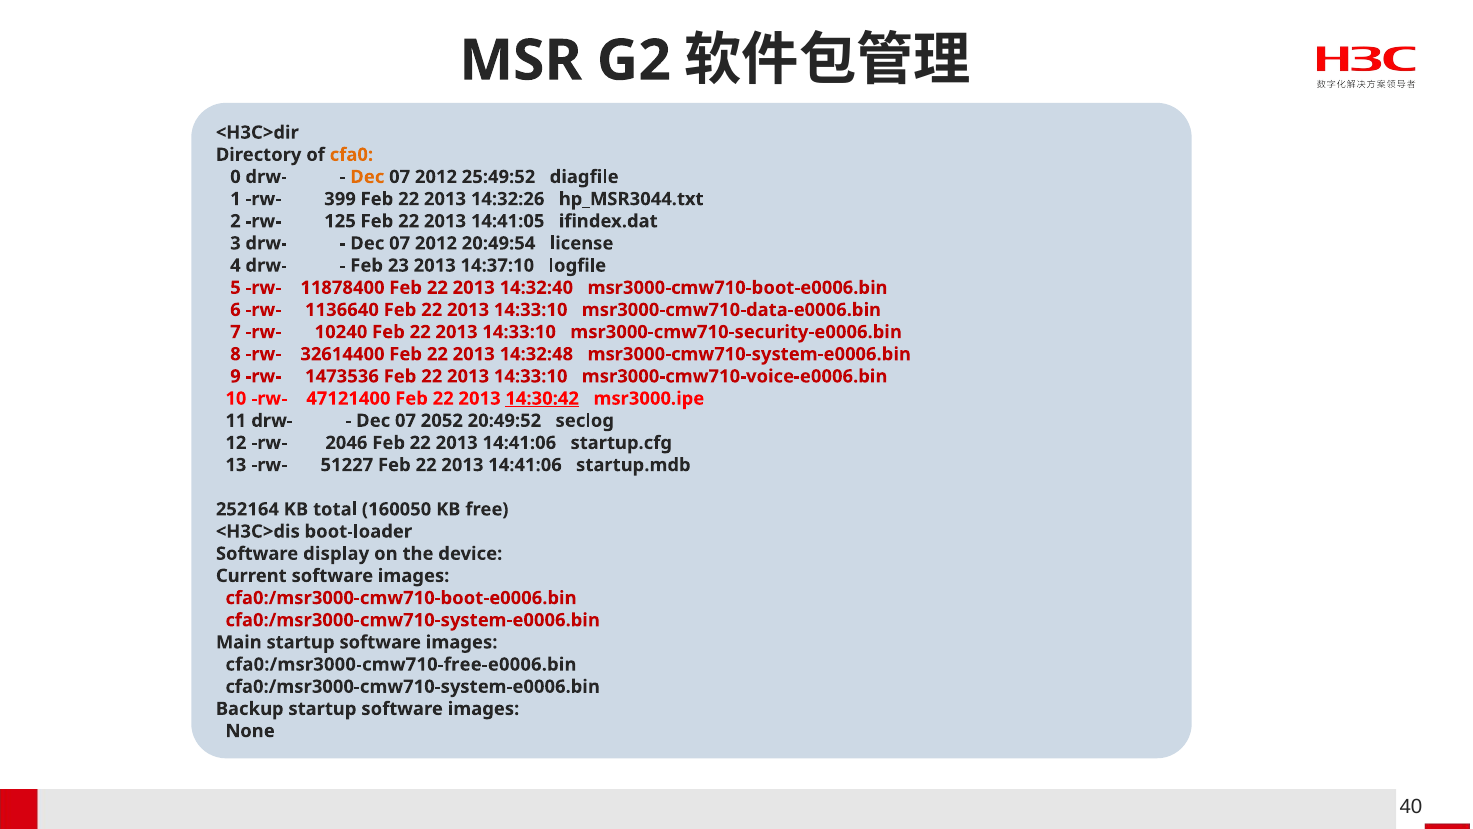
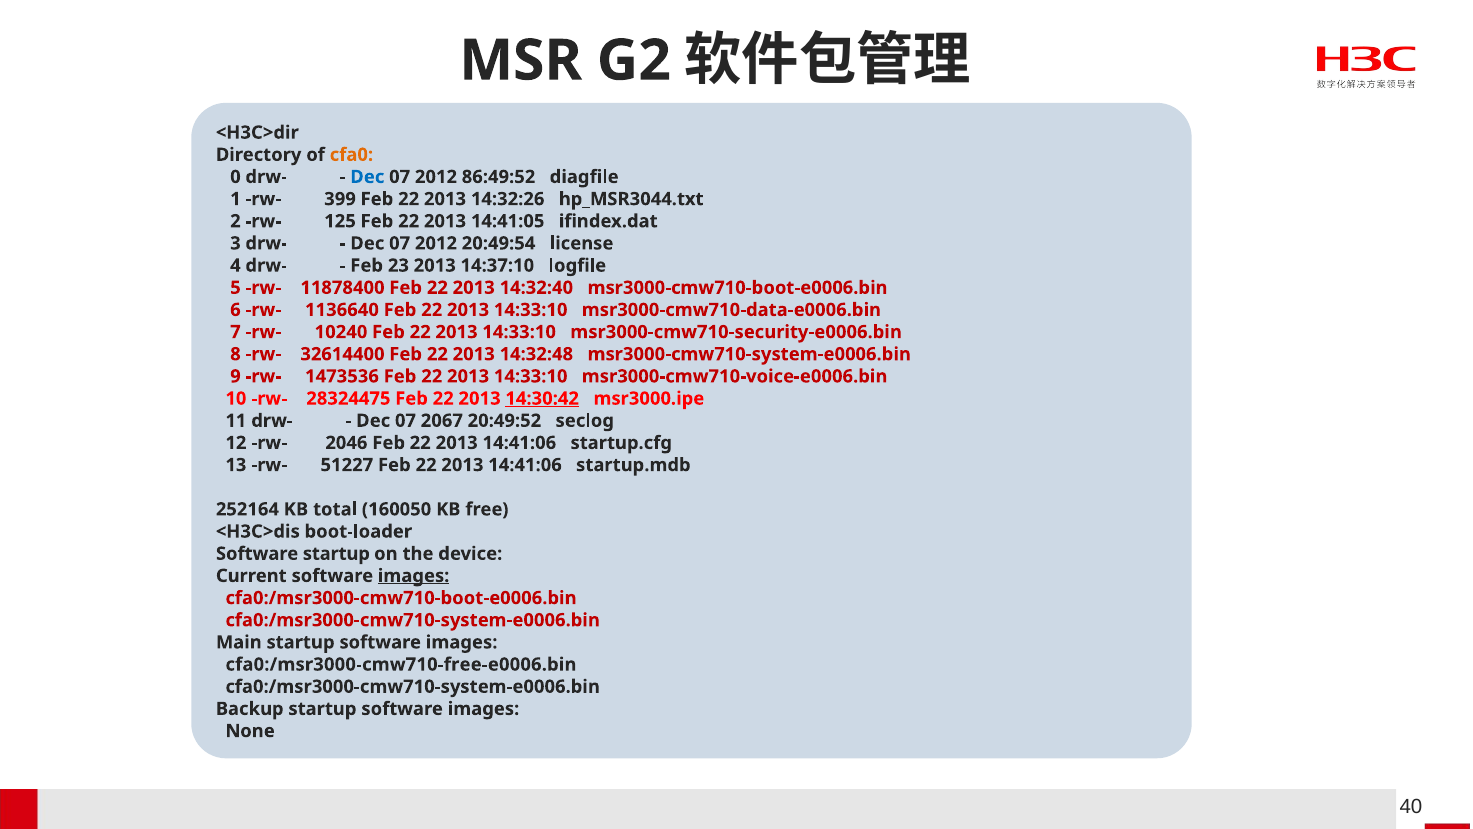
Dec at (367, 177) colour: orange -> blue
25:49:52: 25:49:52 -> 86:49:52
47121400: 47121400 -> 28324475
2052: 2052 -> 2067
Software display: display -> startup
images at (414, 576) underline: none -> present
